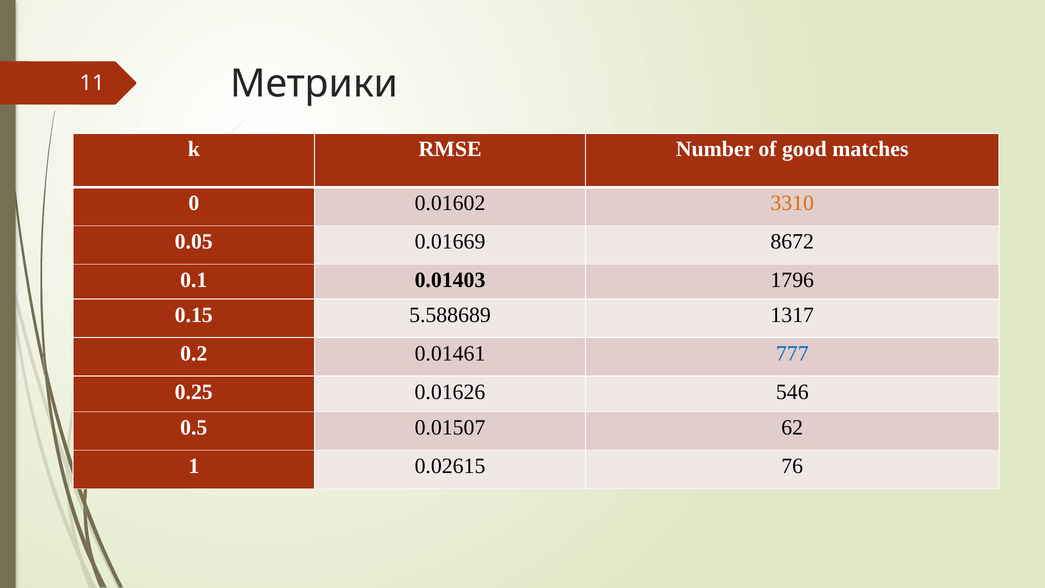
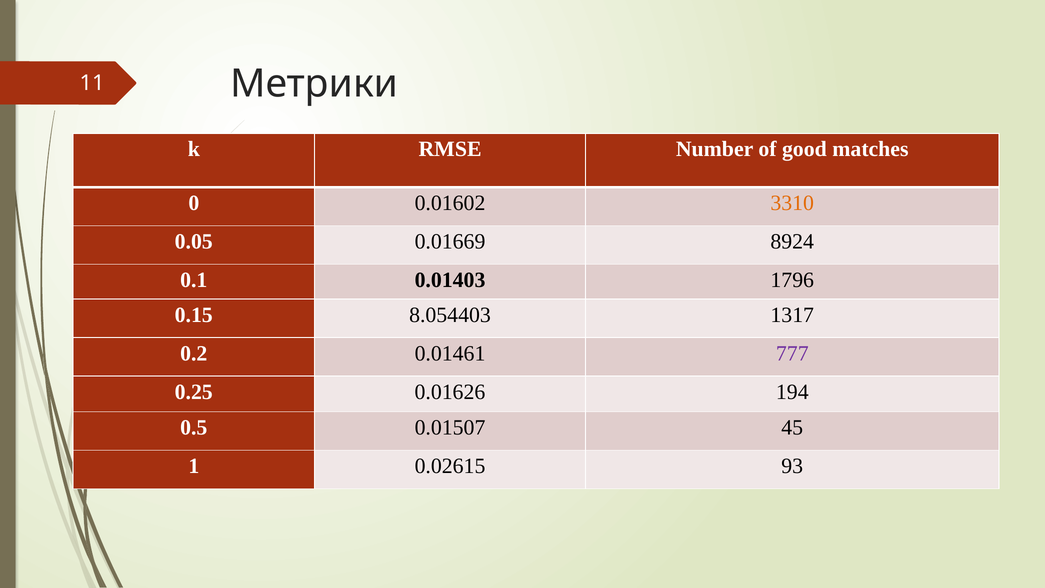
8672: 8672 -> 8924
5.588689: 5.588689 -> 8.054403
777 colour: blue -> purple
546: 546 -> 194
62: 62 -> 45
76: 76 -> 93
